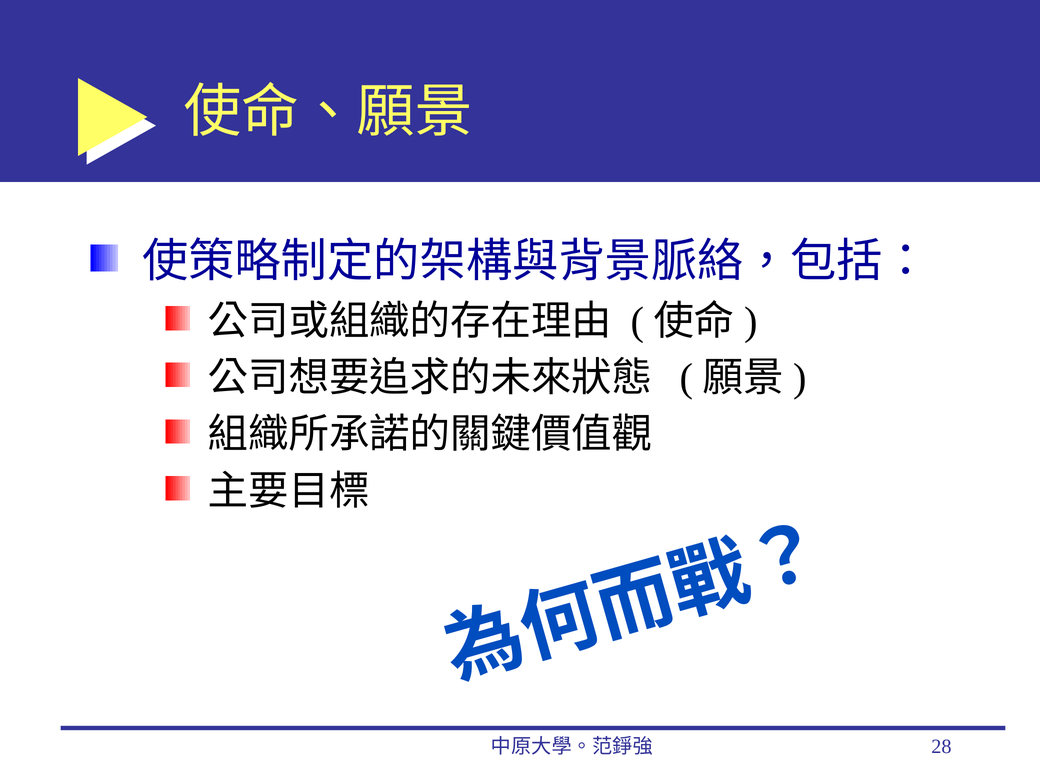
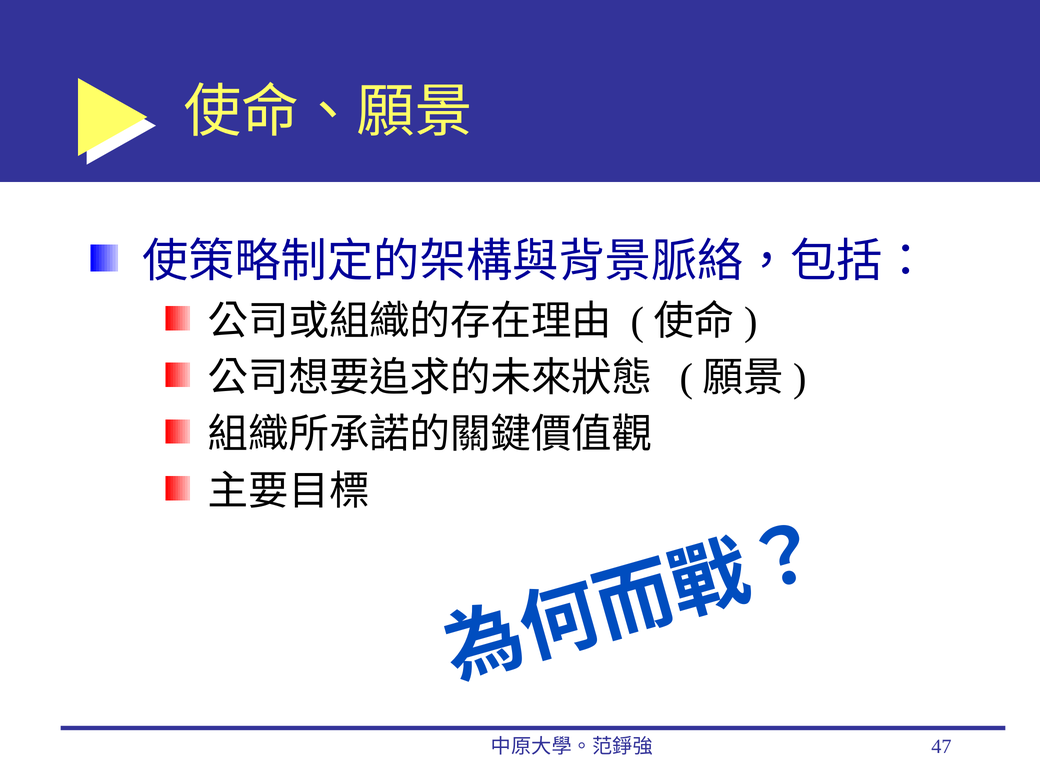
28: 28 -> 47
